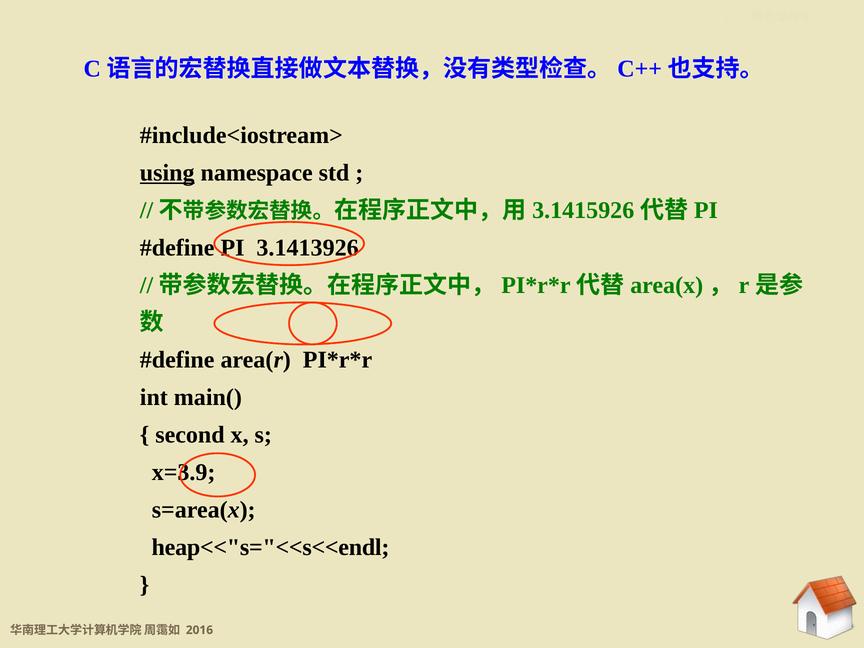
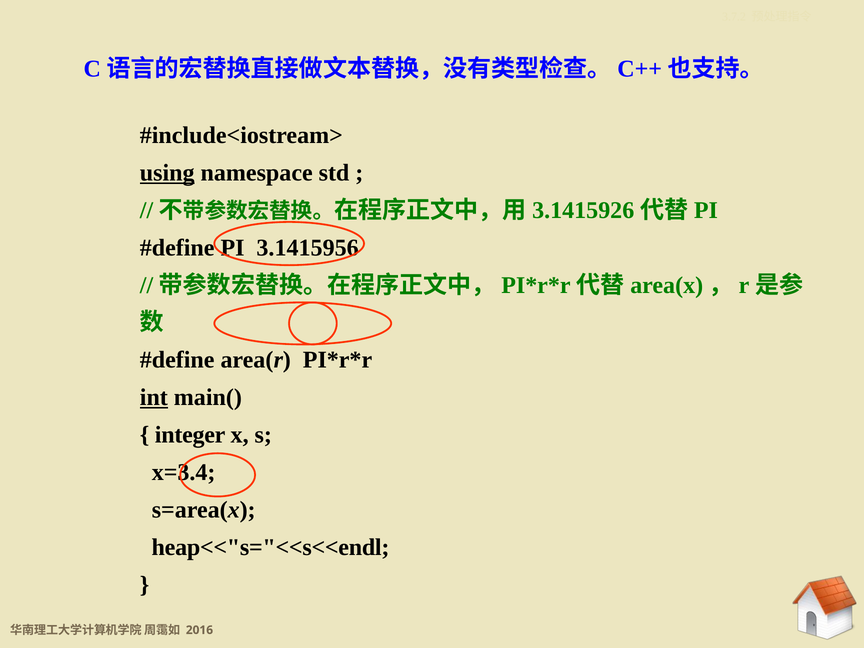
3.1413926: 3.1413926 -> 3.1415956
int underline: none -> present
second: second -> integer
x=3.9: x=3.9 -> x=3.4
